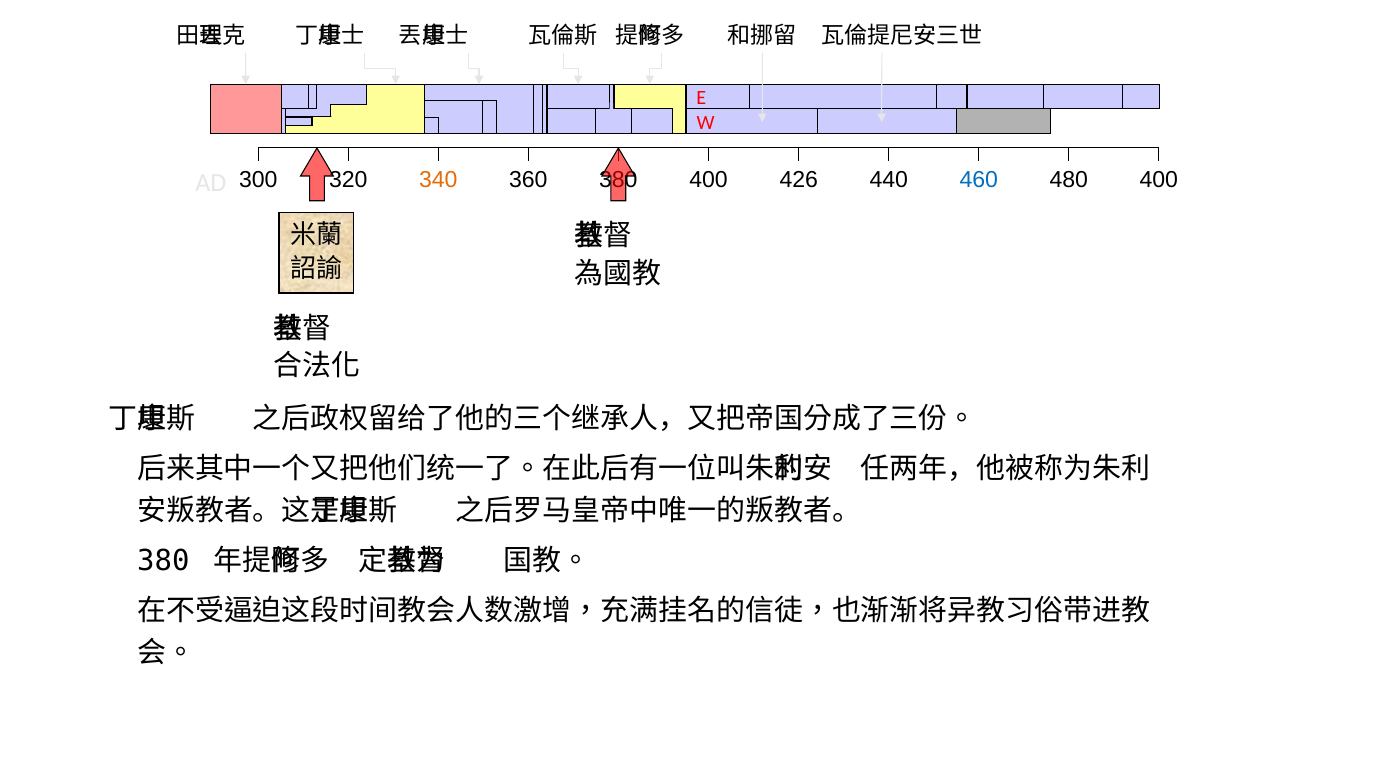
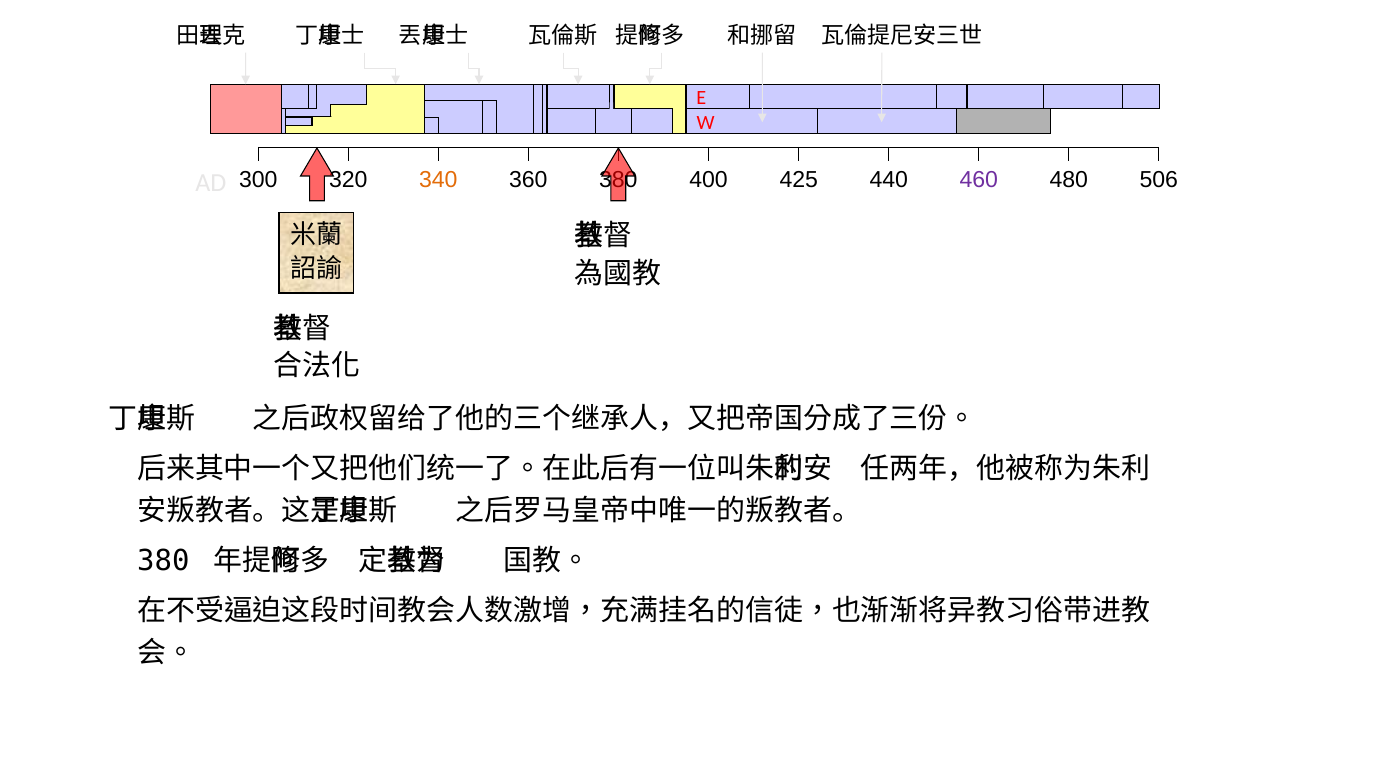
426: 426 -> 425
460 colour: blue -> purple
480 400: 400 -> 506
